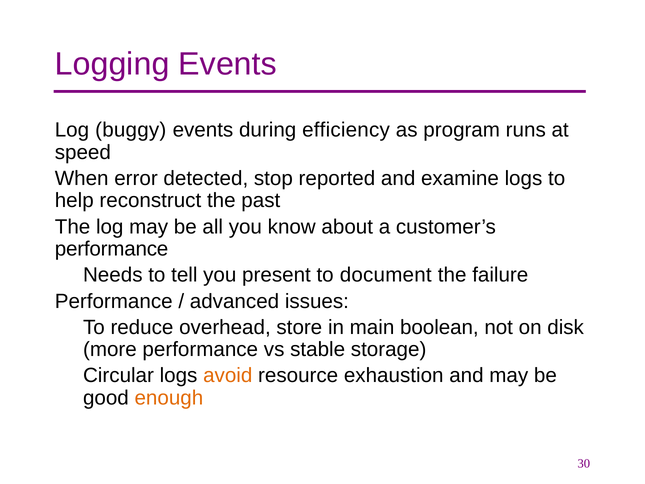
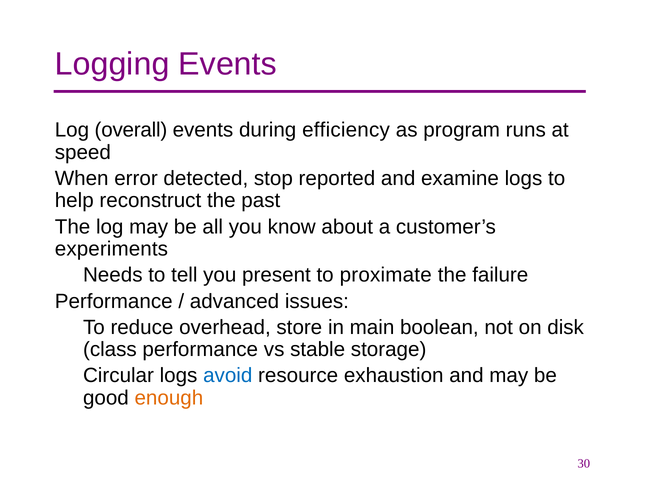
buggy: buggy -> overall
performance at (112, 249): performance -> experiments
document: document -> proximate
more: more -> class
avoid colour: orange -> blue
